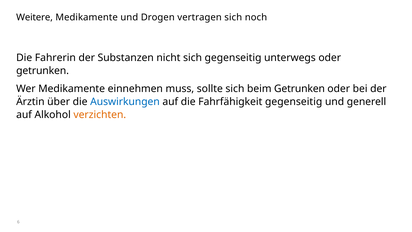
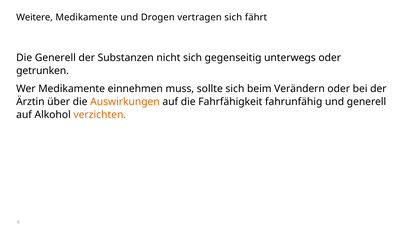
noch: noch -> fährt
Die Fahrerin: Fahrerin -> Generell
beim Getrunken: Getrunken -> Verändern
Auswirkungen colour: blue -> orange
Fahrfähigkeit gegenseitig: gegenseitig -> fahrunfähig
